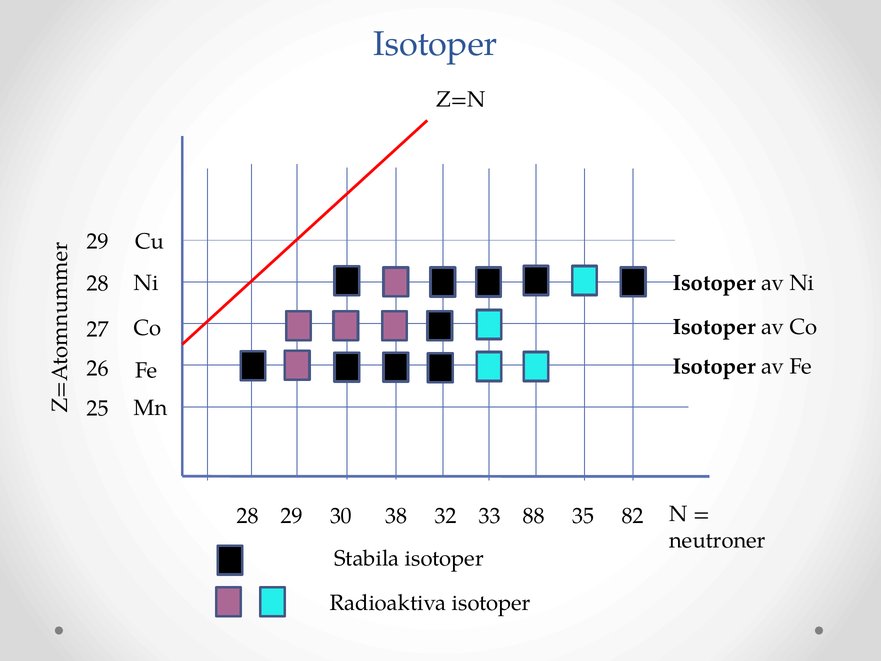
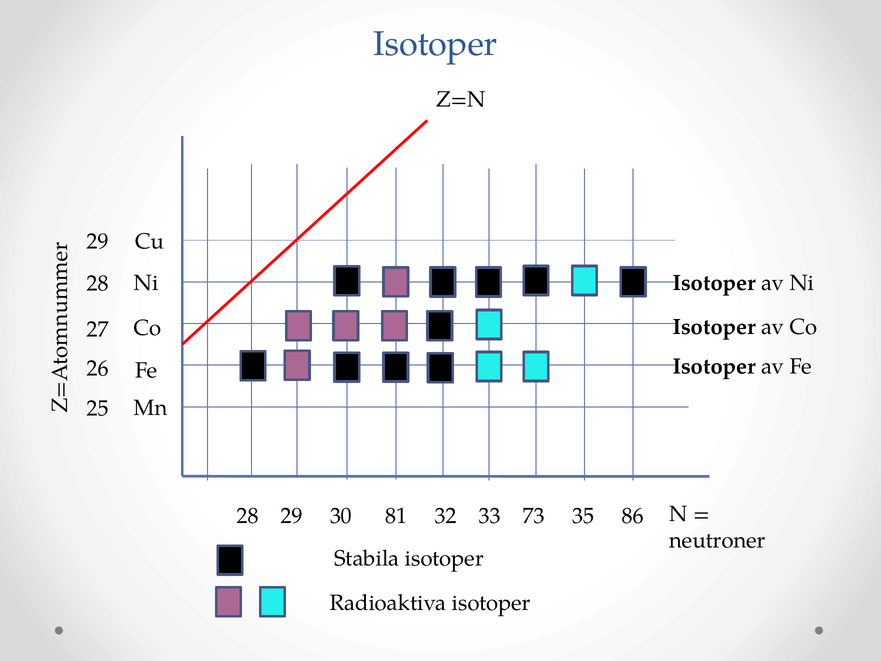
38: 38 -> 81
88: 88 -> 73
82: 82 -> 86
